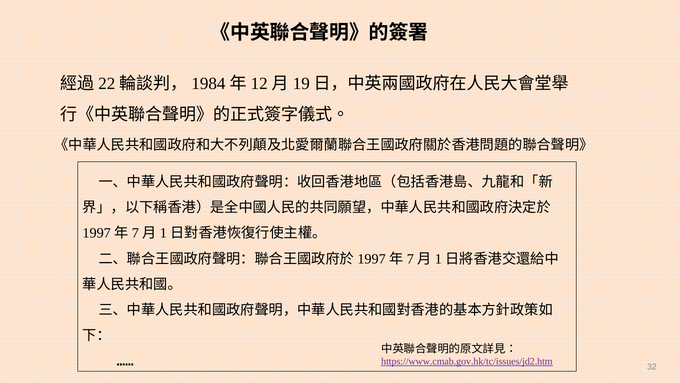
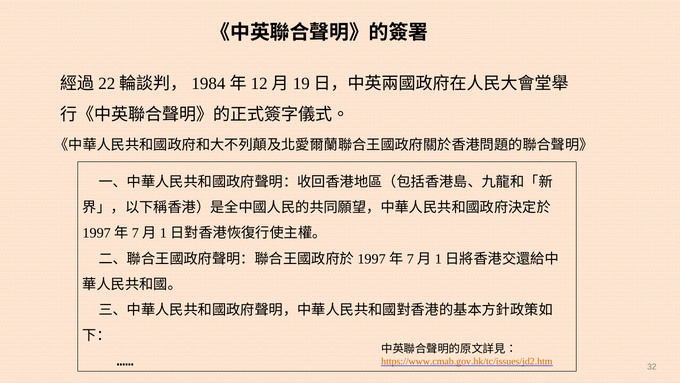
https://www.cmab.gov.hk/tc/issues/jd2.htm colour: purple -> orange
